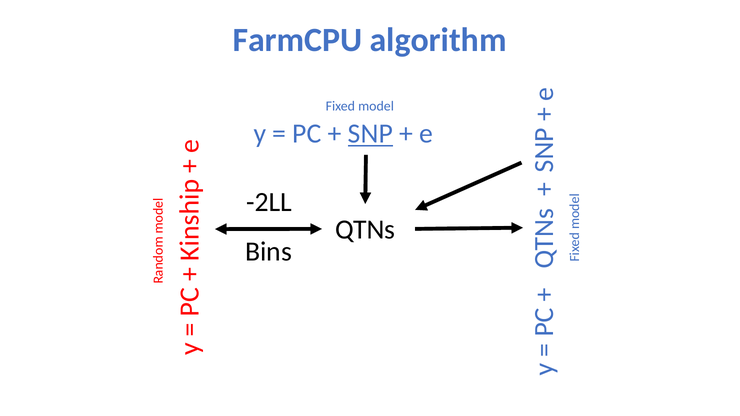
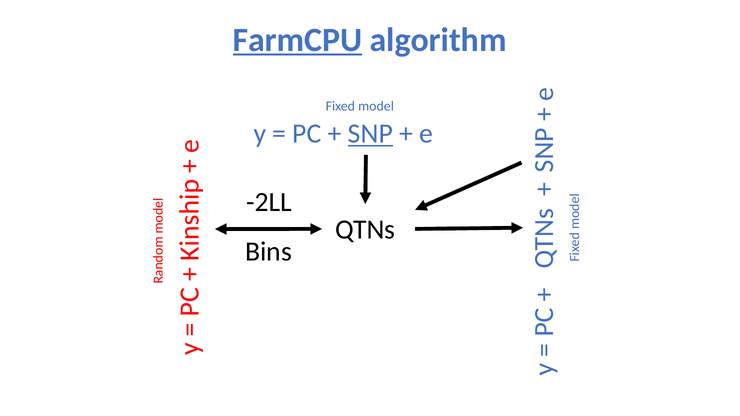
FarmCPU underline: none -> present
